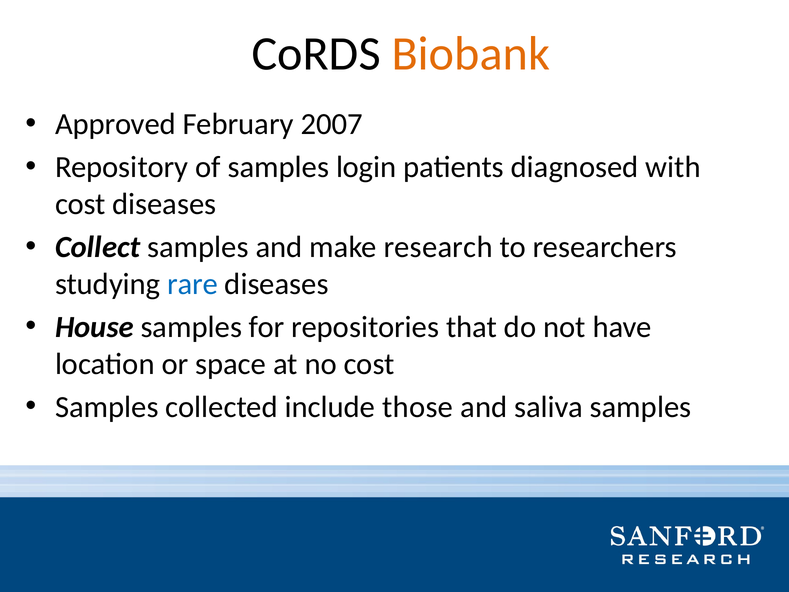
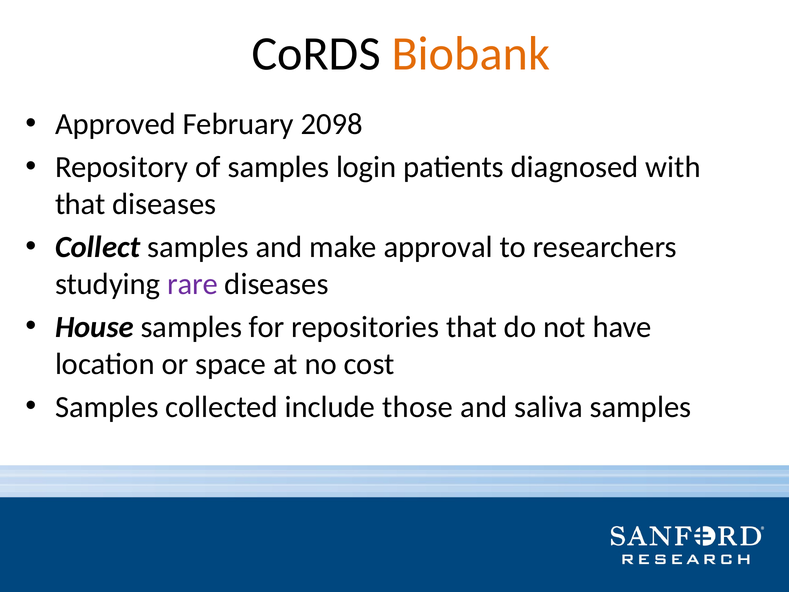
2007: 2007 -> 2098
cost at (80, 204): cost -> that
research: research -> approval
rare colour: blue -> purple
